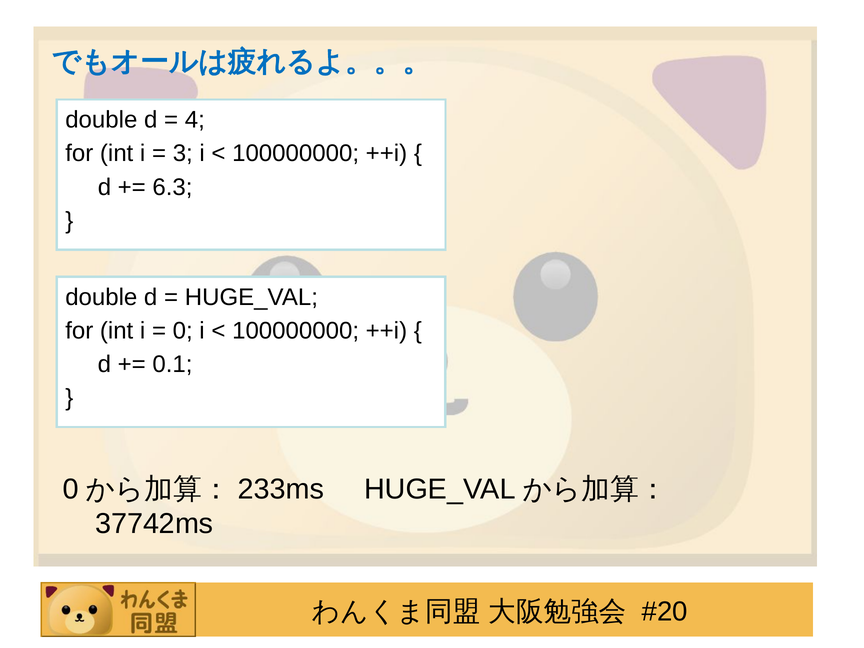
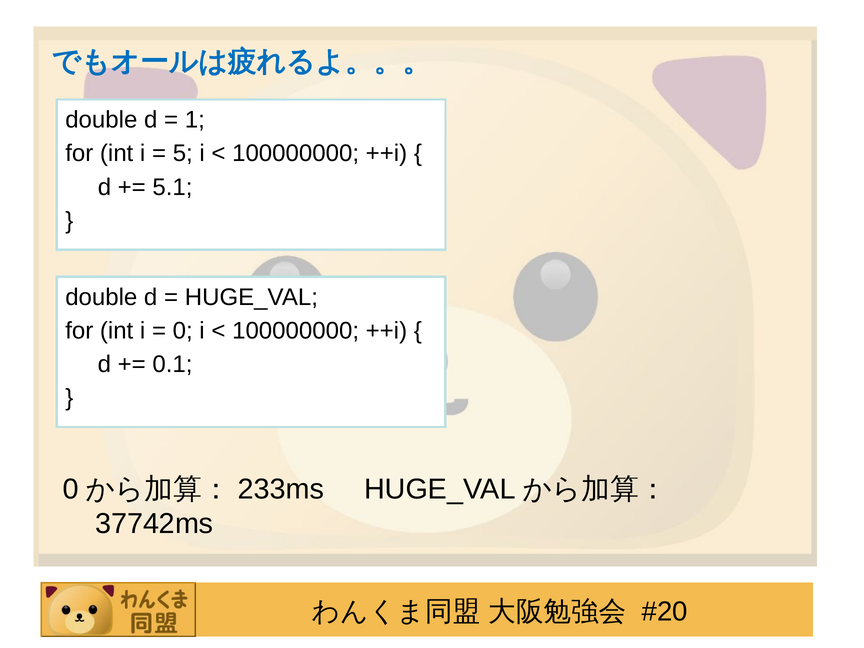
4: 4 -> 1
3: 3 -> 5
6.3: 6.3 -> 5.1
